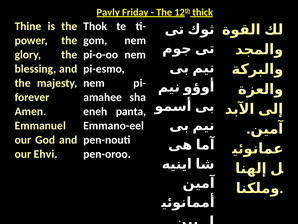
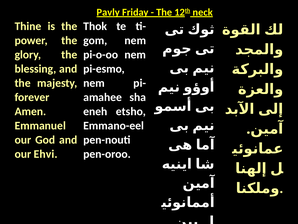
thick: thick -> neck
panta: panta -> etsho
